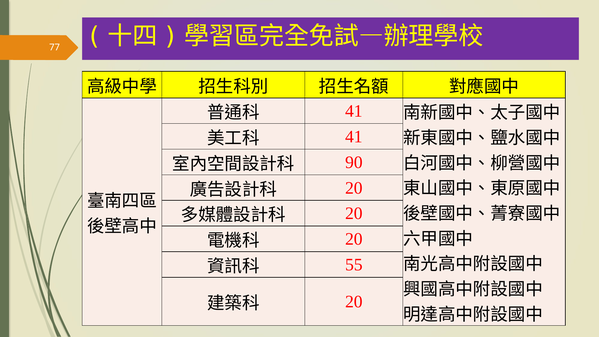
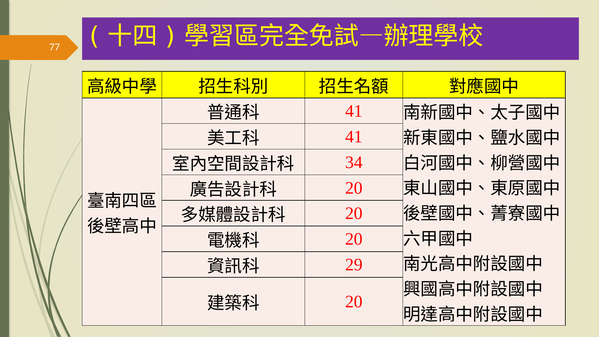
90: 90 -> 34
55: 55 -> 29
